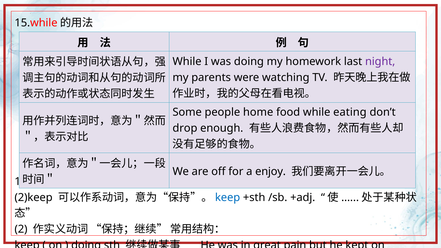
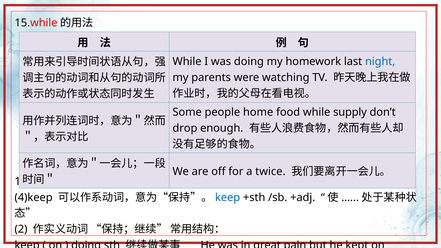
night colour: purple -> blue
eating: eating -> supply
enjoy: enjoy -> twice
2)keep: 2)keep -> 4)keep
